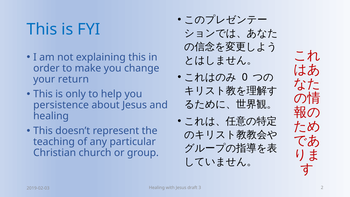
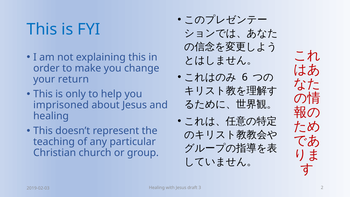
0: 0 -> 6
persistence: persistence -> imprisoned
